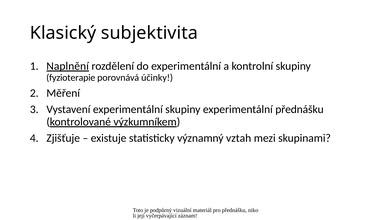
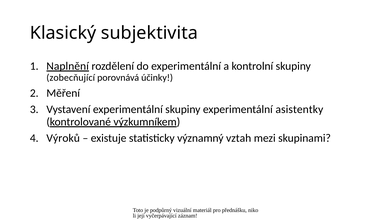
fyzioterapie: fyzioterapie -> zobecňující
experimentální přednášku: přednášku -> asistentky
Zjišťuje: Zjišťuje -> Výroků
